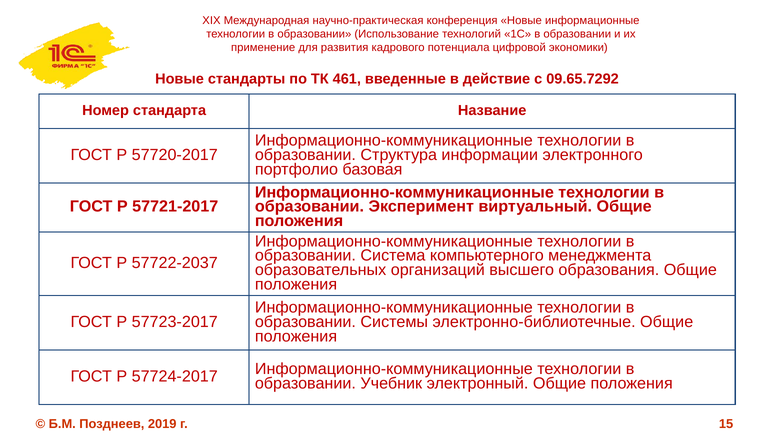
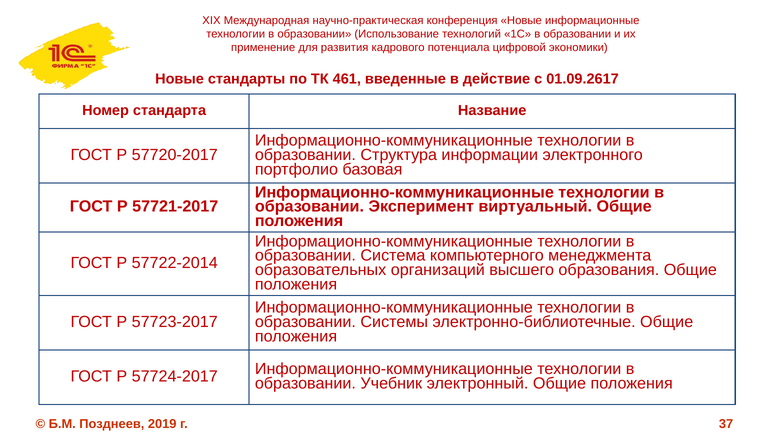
09.65.7292: 09.65.7292 -> 01.09.2617
57722-2037: 57722-2037 -> 57722-2014
15: 15 -> 37
